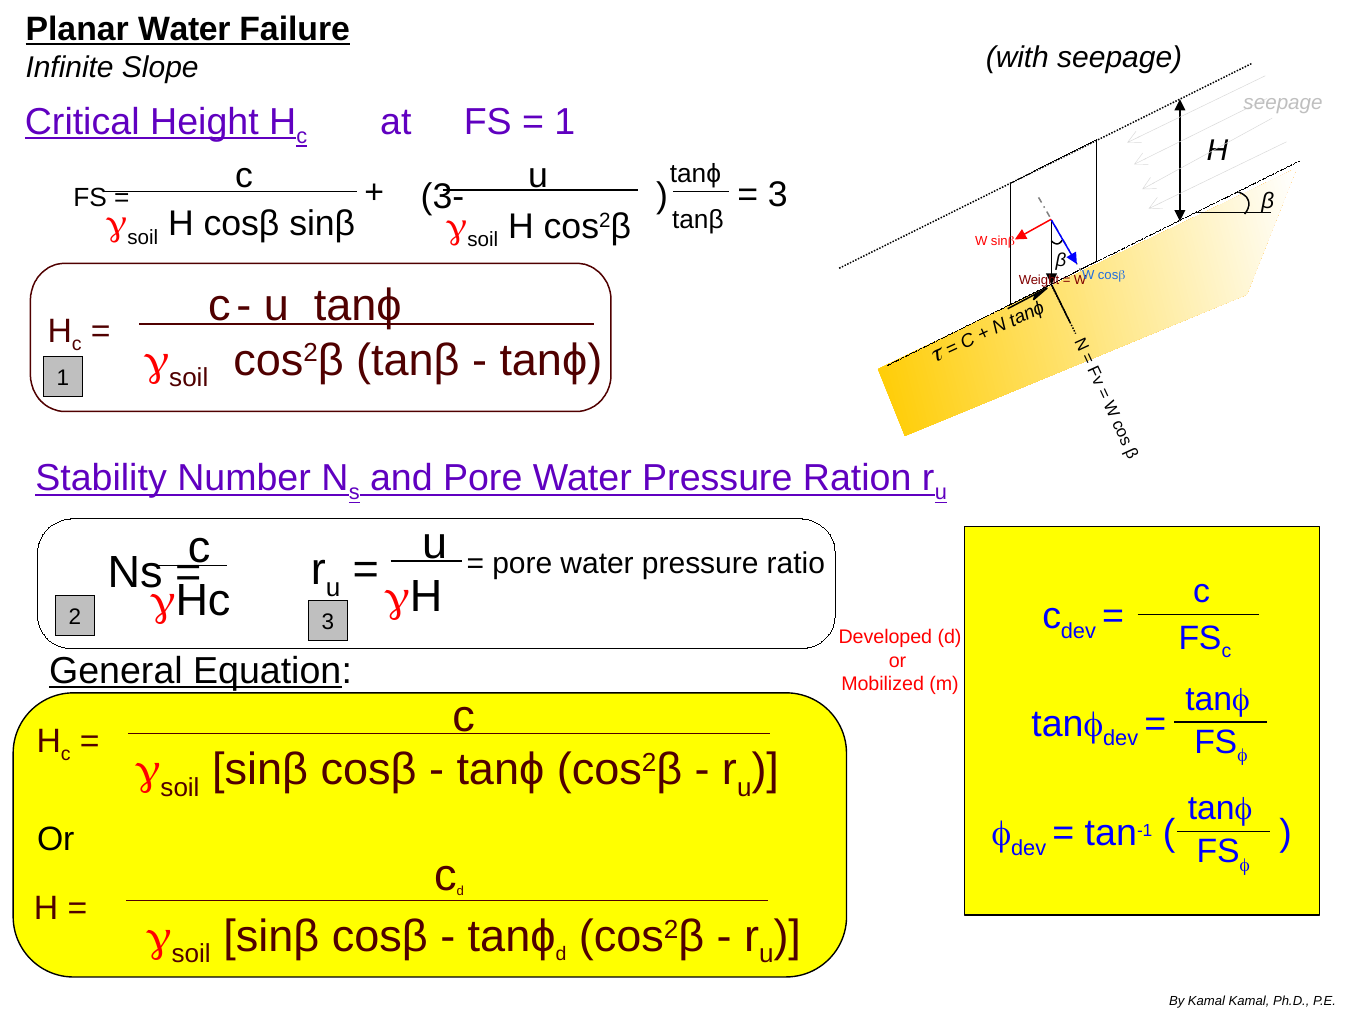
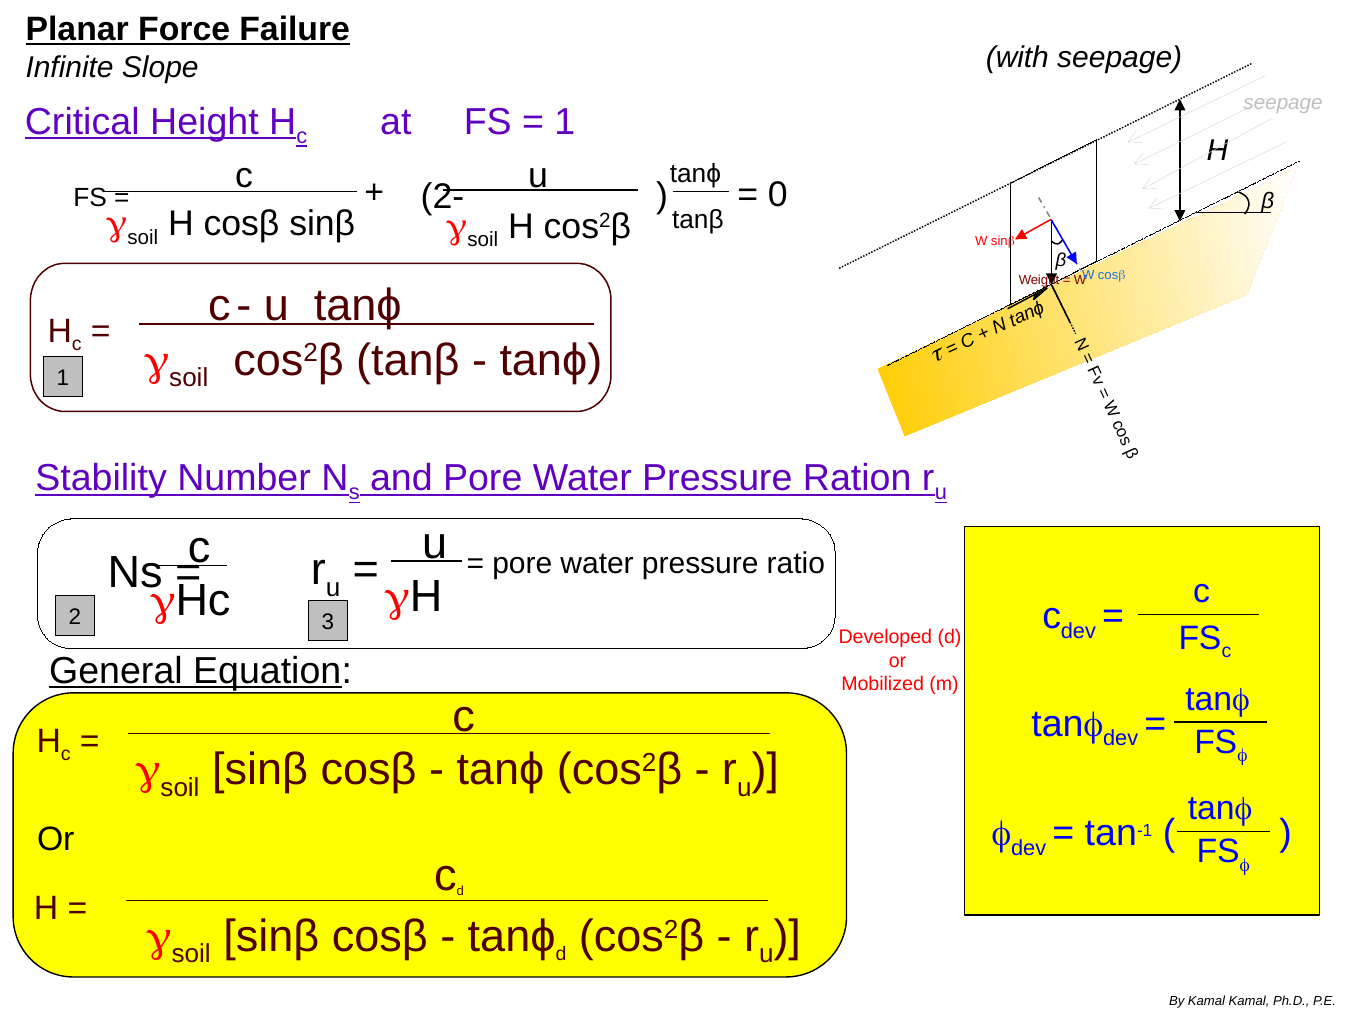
Planar Water: Water -> Force
3 at (778, 195): 3 -> 0
3-: 3- -> 2-
